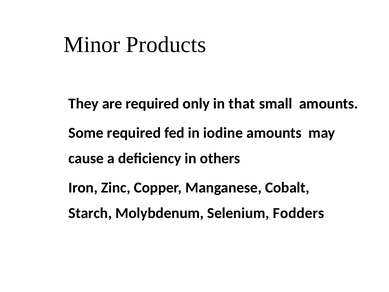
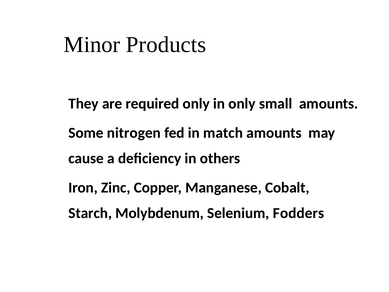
in that: that -> only
Some required: required -> nitrogen
iodine: iodine -> match
